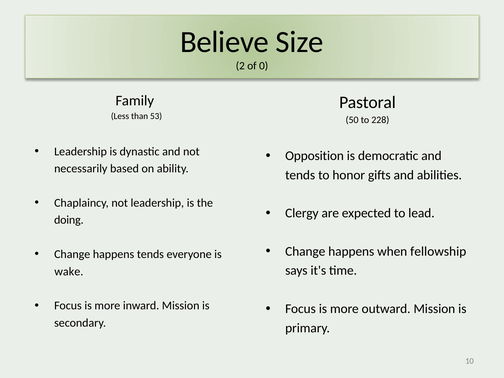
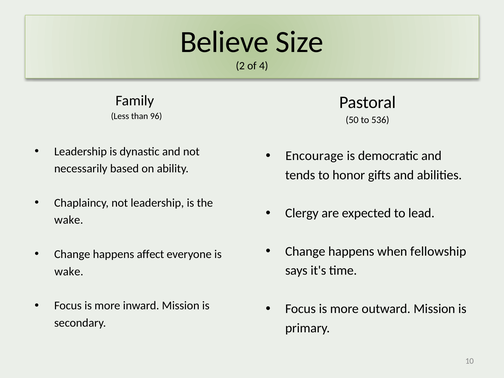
0: 0 -> 4
53: 53 -> 96
228: 228 -> 536
Opposition: Opposition -> Encourage
doing at (69, 220): doing -> wake
happens tends: tends -> affect
